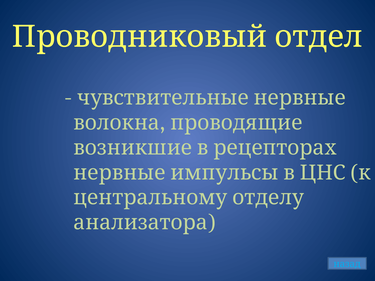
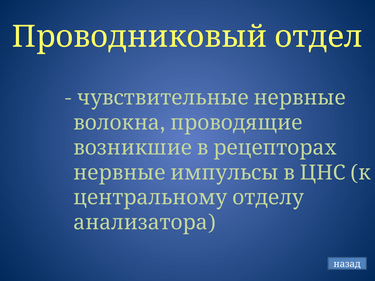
назад colour: light blue -> white
